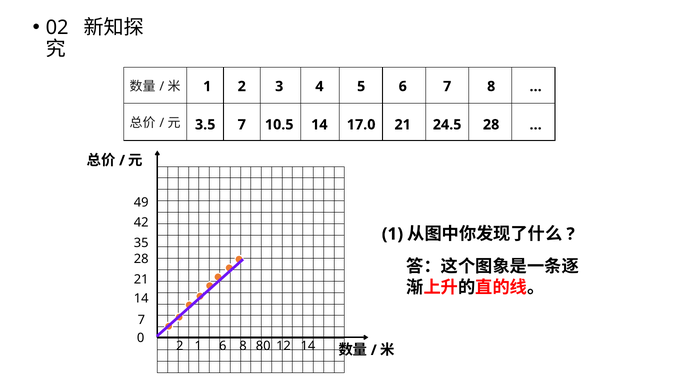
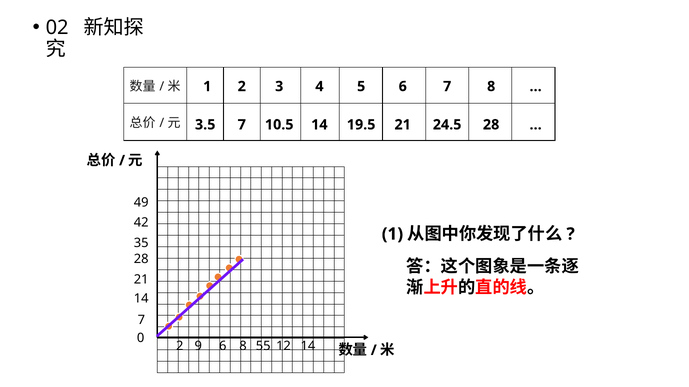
17.0: 17.0 -> 19.5
2 1: 1 -> 9
80: 80 -> 55
